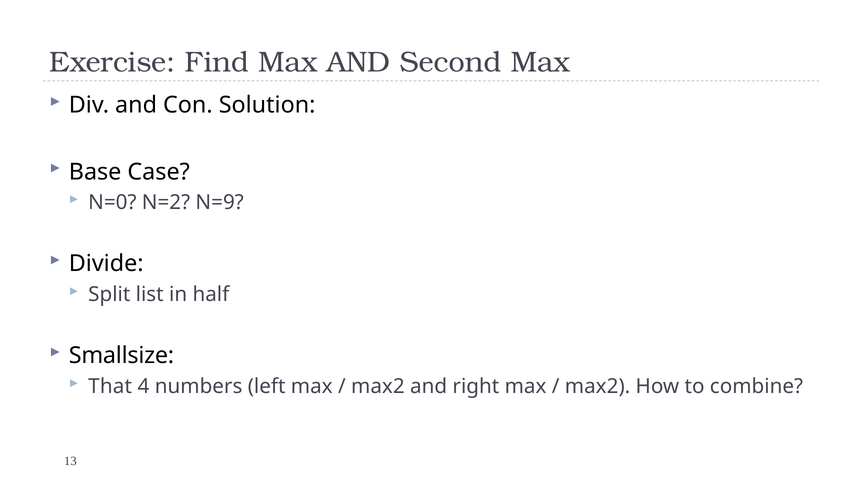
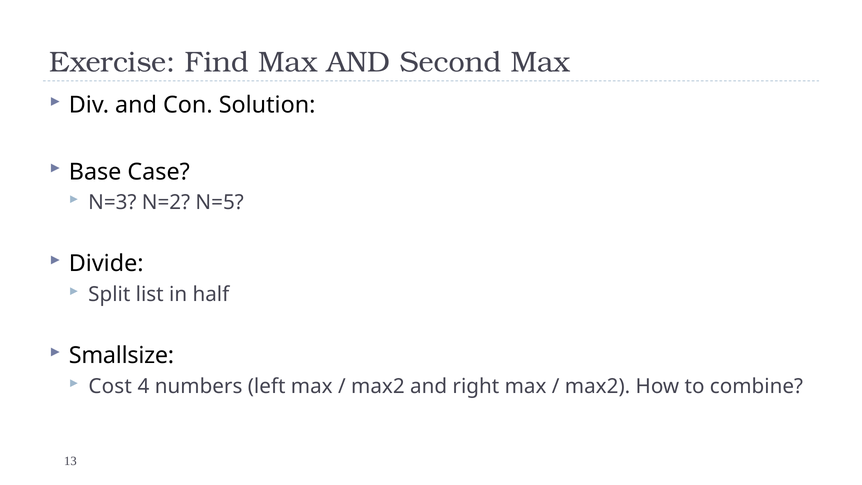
N=0: N=0 -> N=3
N=9: N=9 -> N=5
That: That -> Cost
